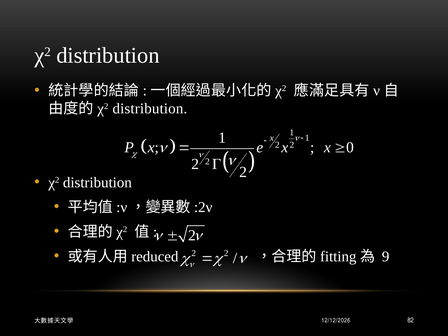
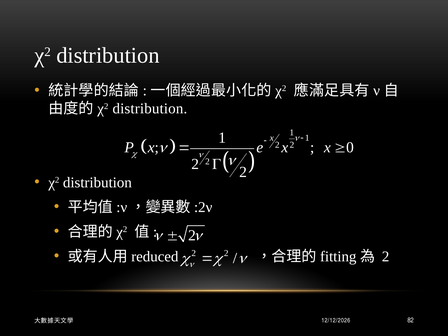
9 at (386, 256): 9 -> 2
